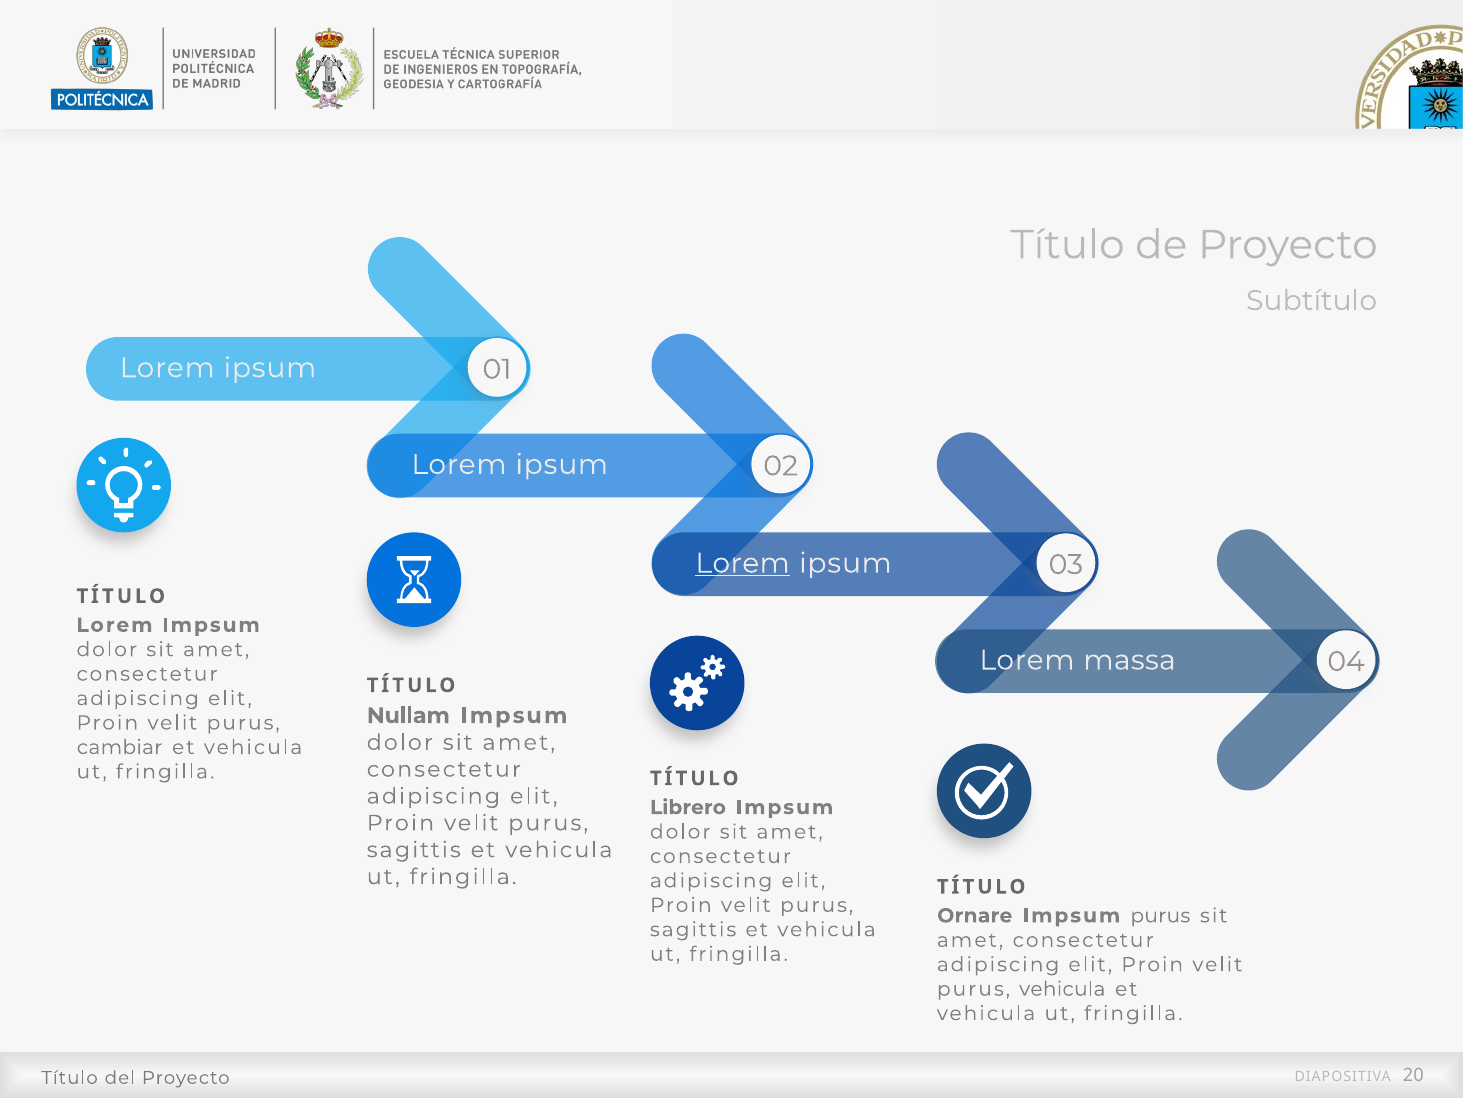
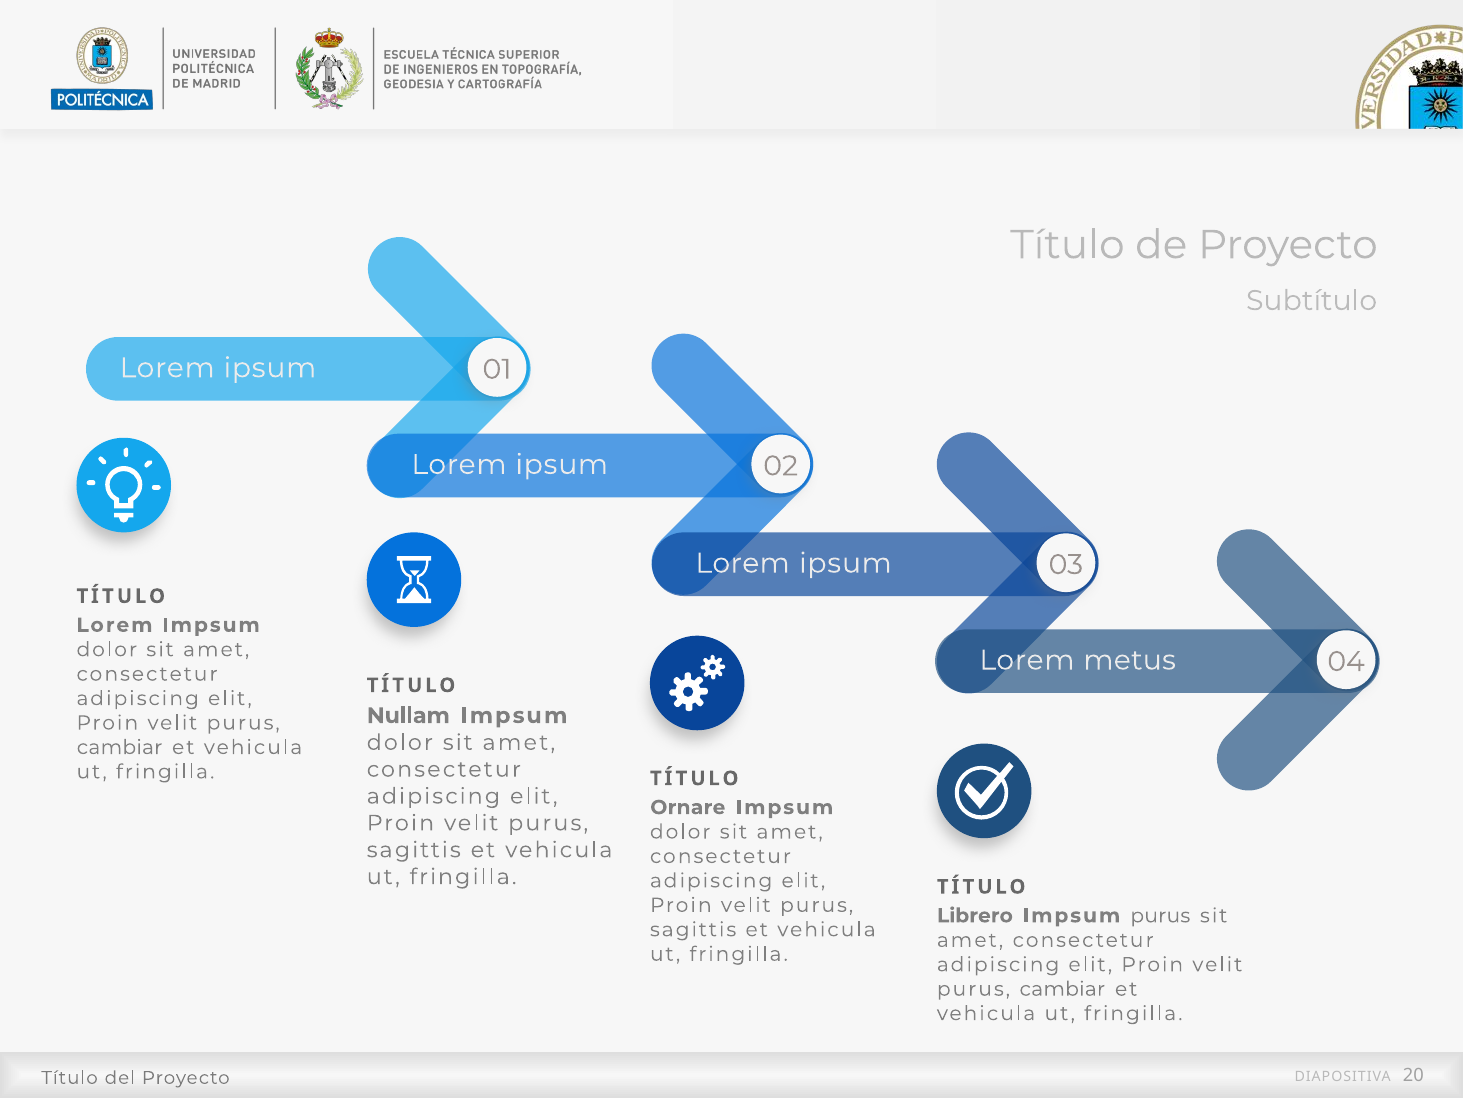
Lorem at (743, 563) underline: present -> none
massa: massa -> metus
Librero: Librero -> Ornare
Ornare: Ornare -> Librero
vehicula at (1062, 988): vehicula -> cambiar
